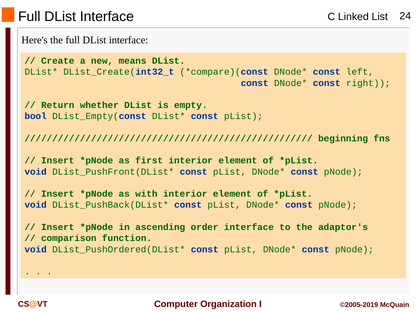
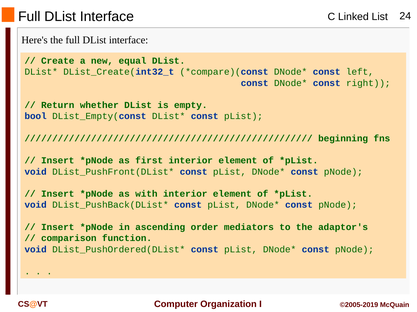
means: means -> equal
order interface: interface -> mediators
